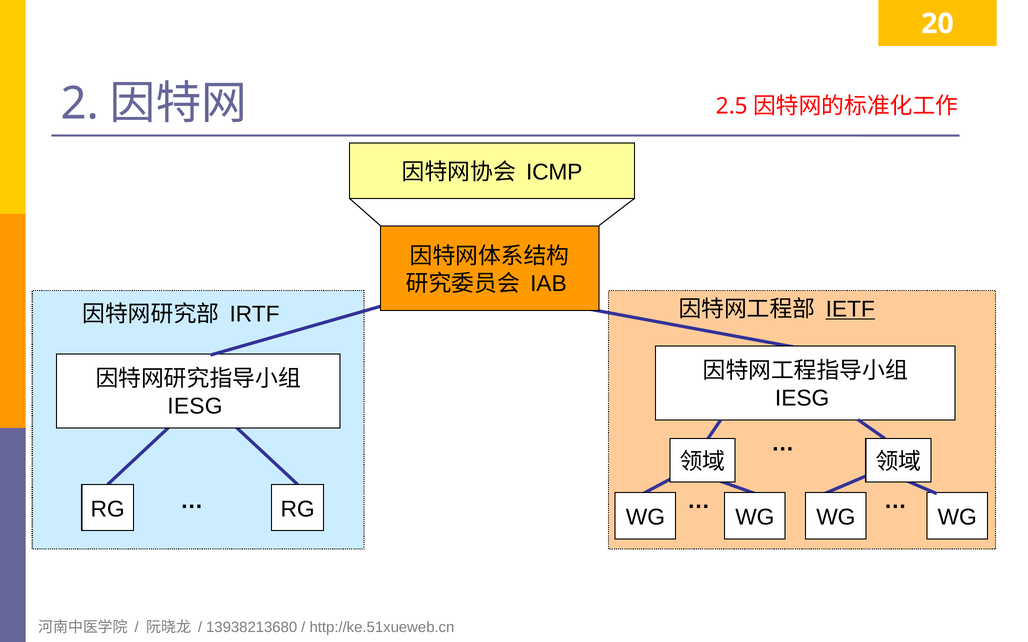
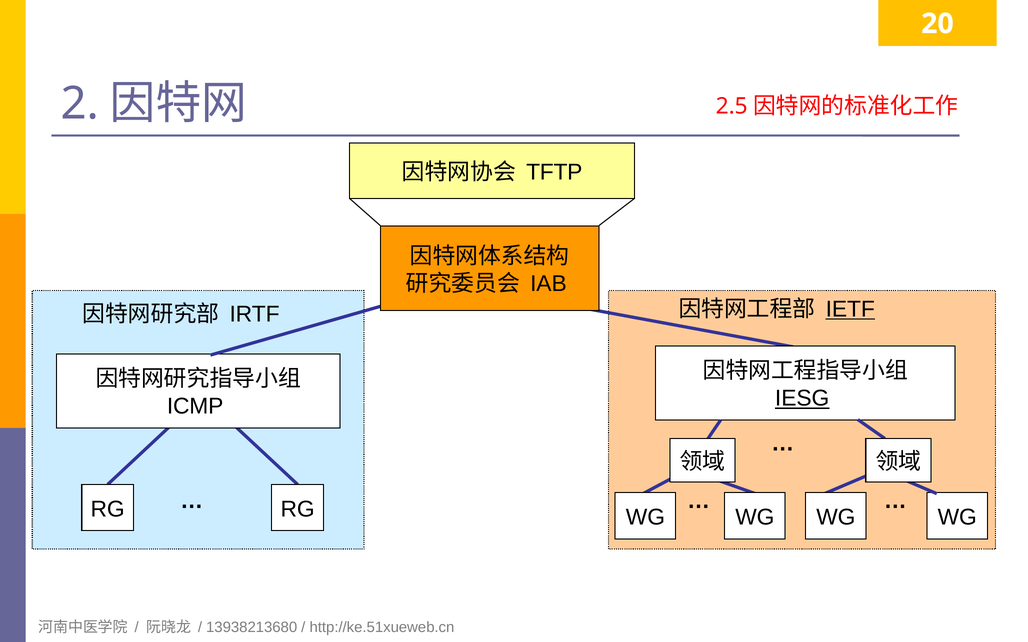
ICMP: ICMP -> TFTP
IESG at (802, 399) underline: none -> present
IESG at (195, 407): IESG -> ICMP
